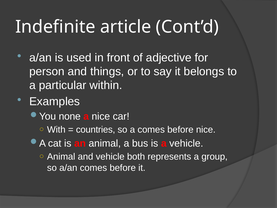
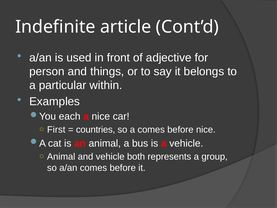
none: none -> each
With: With -> First
